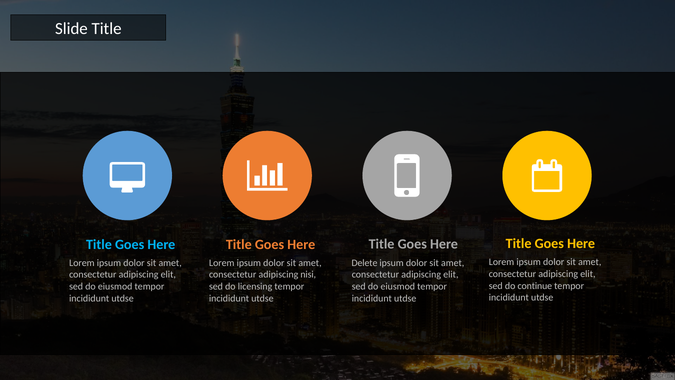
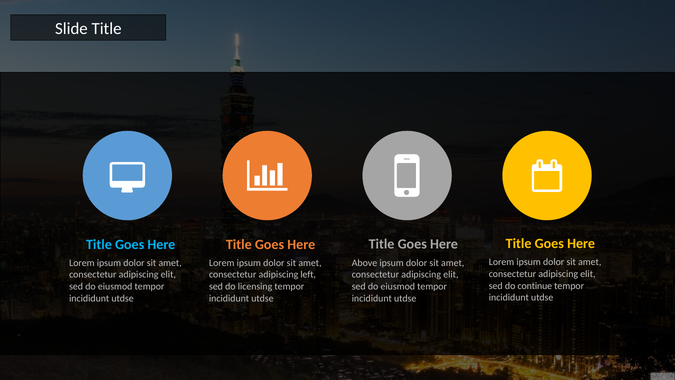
Delete: Delete -> Above
nisi: nisi -> left
